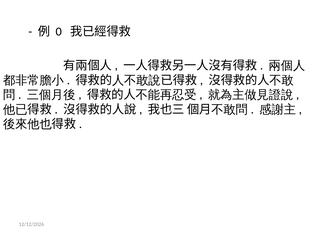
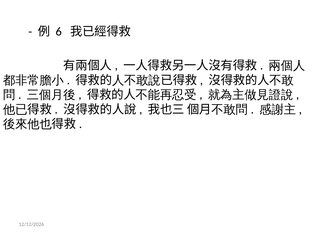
0: 0 -> 6
